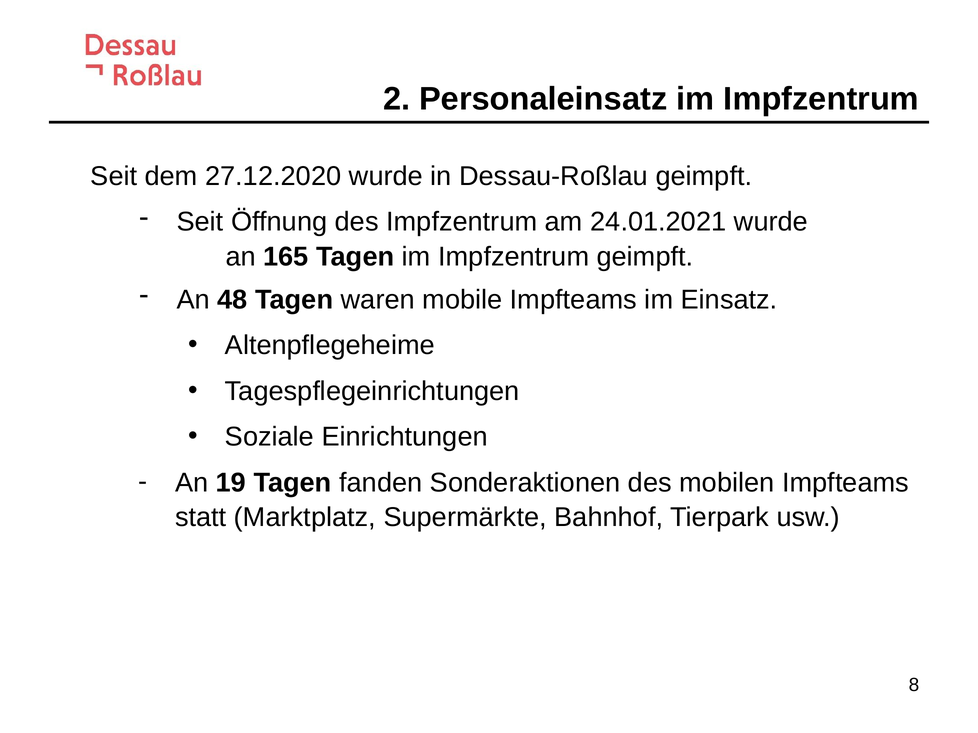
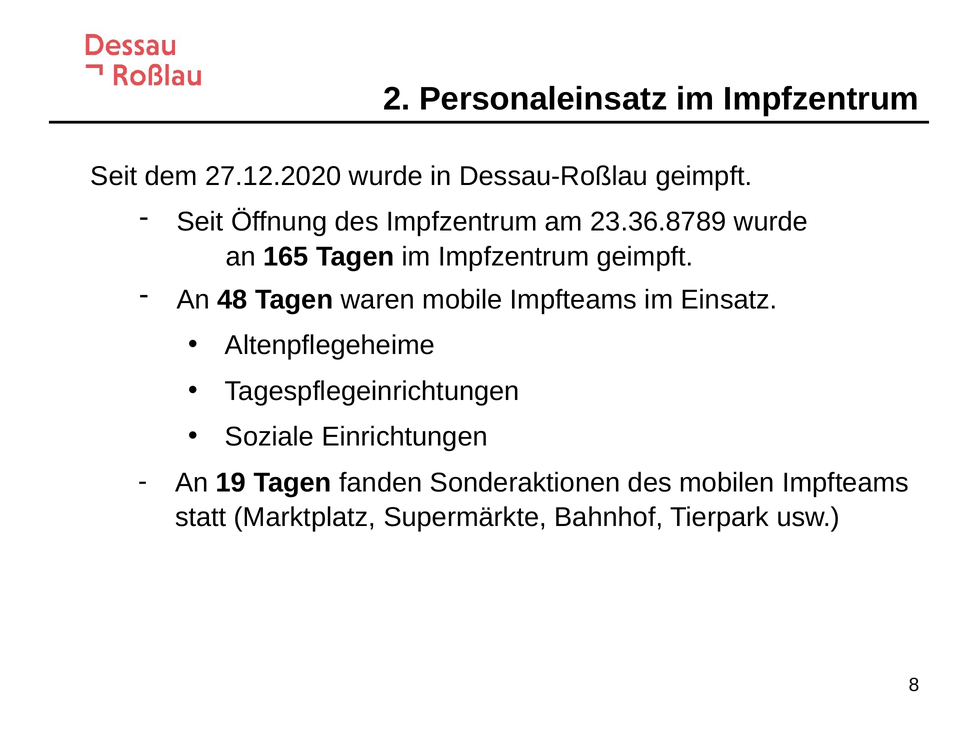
24.01.2021: 24.01.2021 -> 23.36.8789
